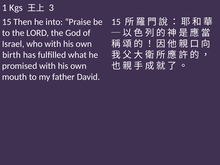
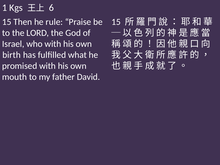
3: 3 -> 6
into: into -> rule
